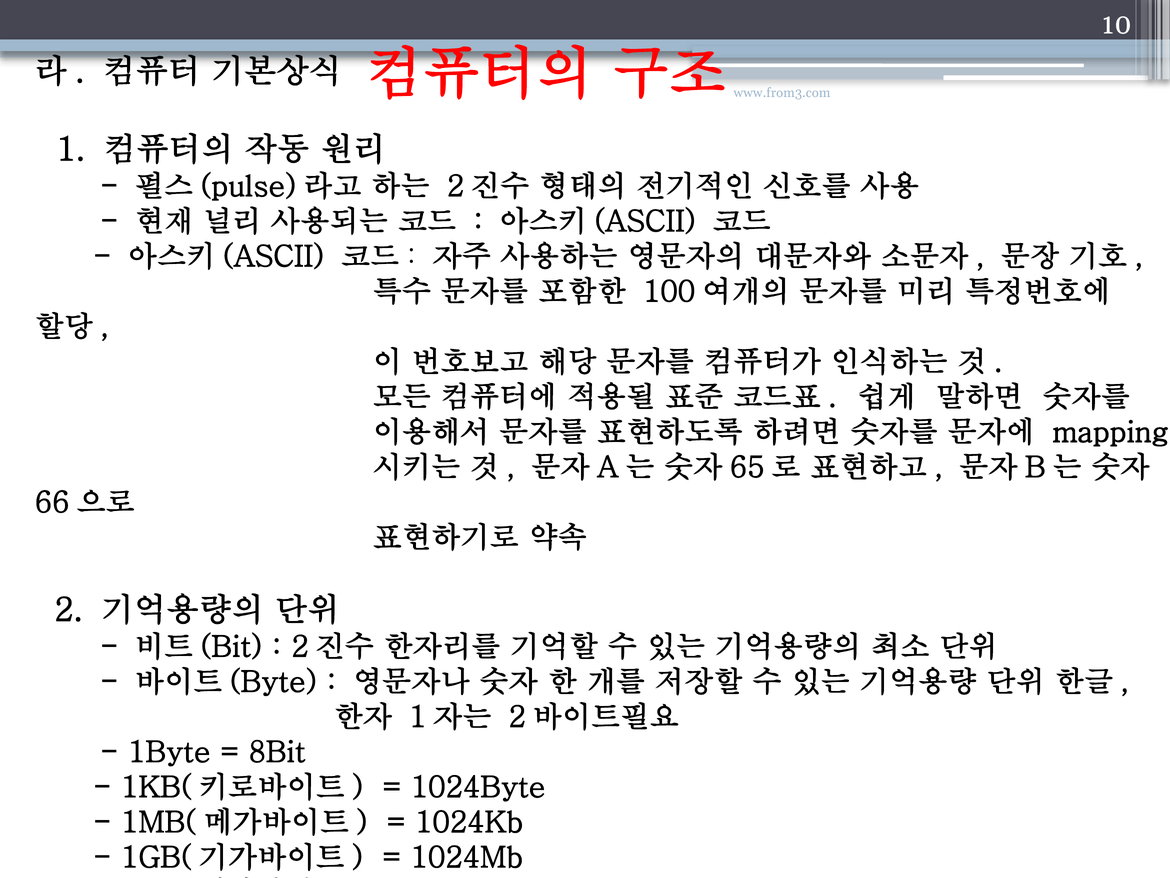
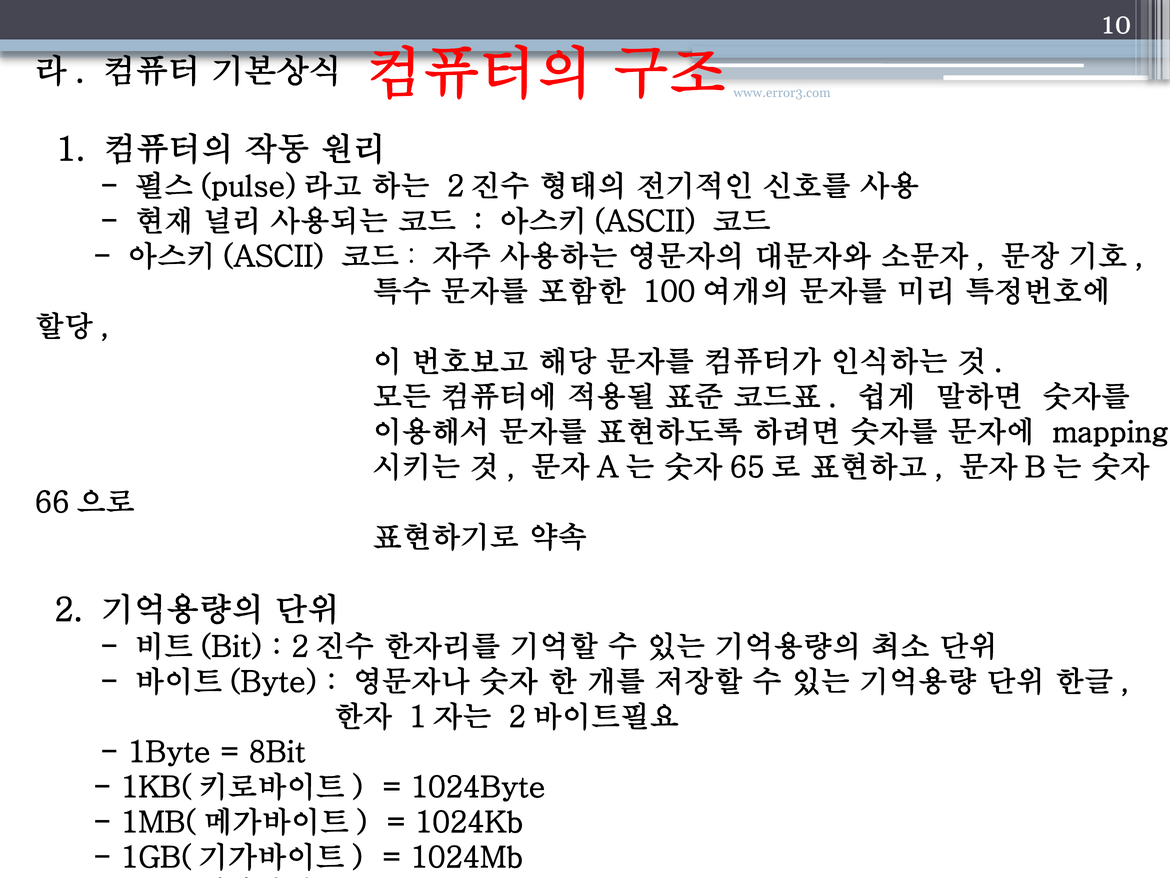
www.from3.com: www.from3.com -> www.error3.com
